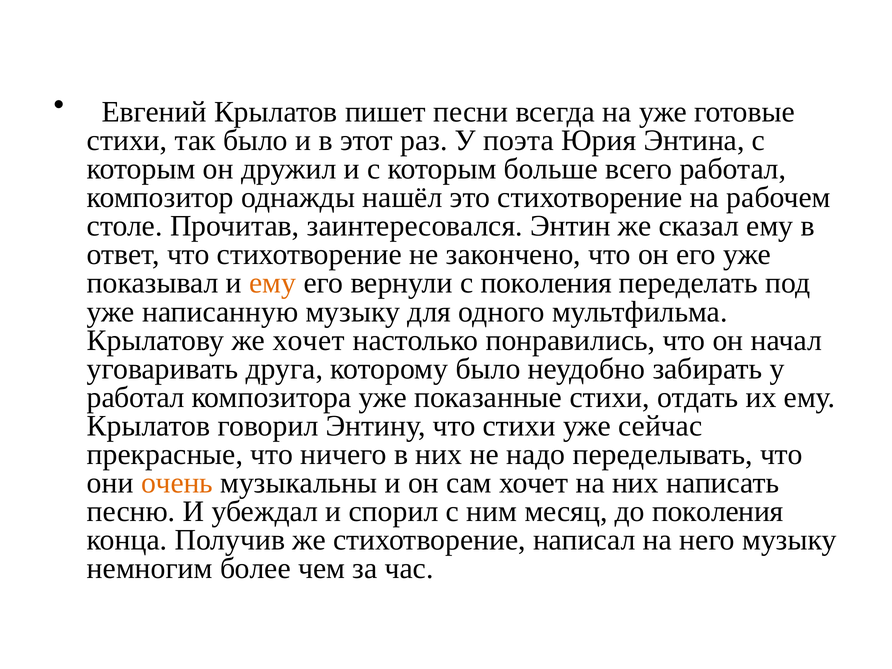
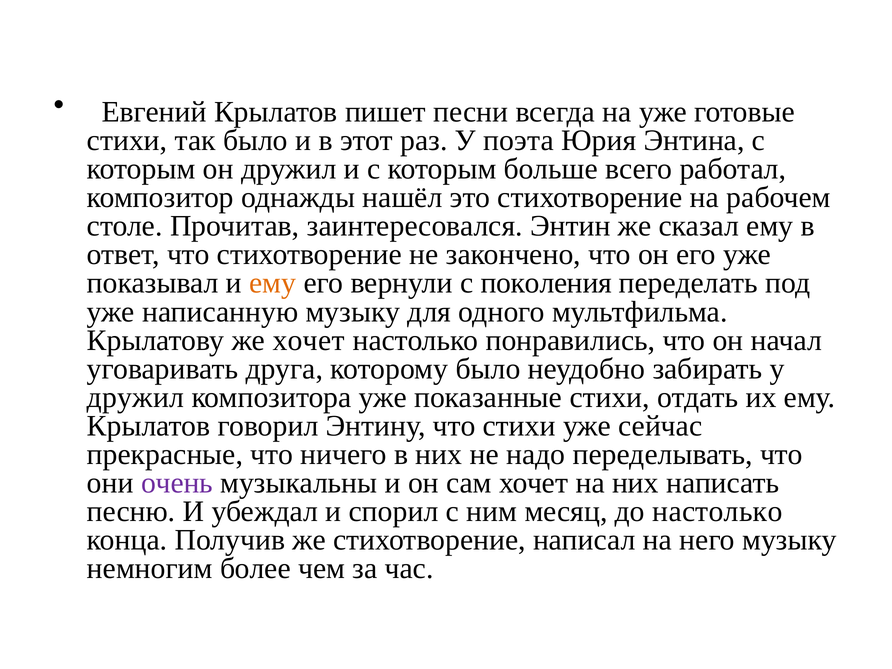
работал at (136, 397): работал -> дружил
очень colour: orange -> purple
до поколения: поколения -> настолько
